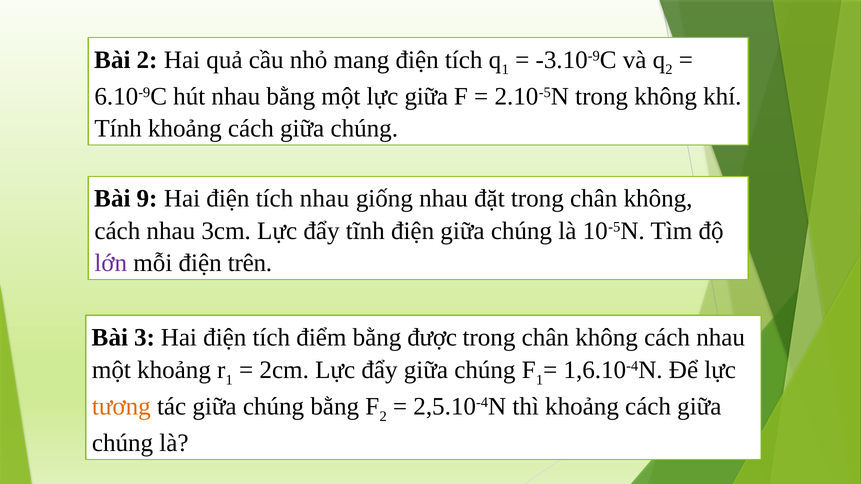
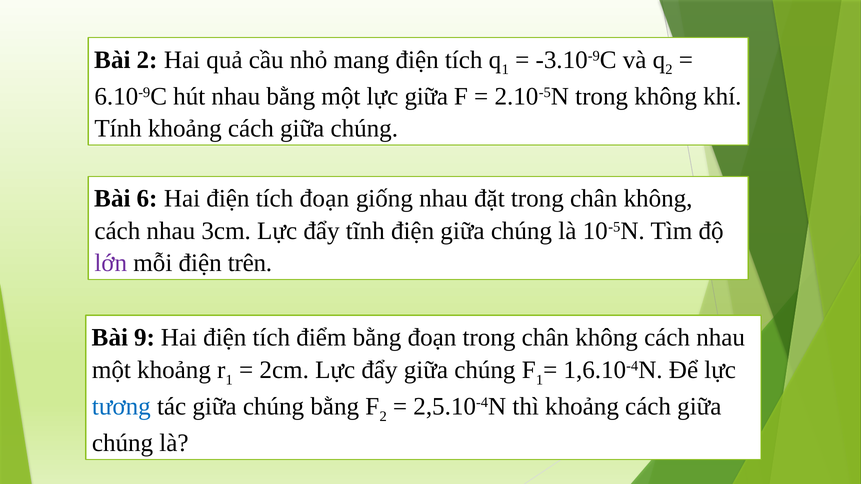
9: 9 -> 6
tích nhau: nhau -> đoạn
3: 3 -> 9
bằng được: được -> đoạn
tương colour: orange -> blue
